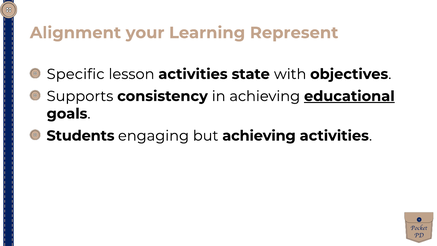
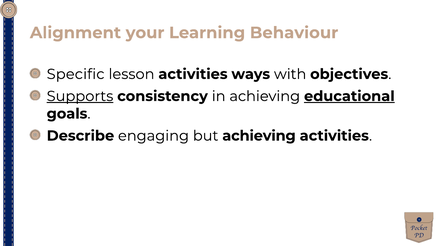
Represent: Represent -> Behaviour
state: state -> ways
Supports underline: none -> present
Students: Students -> Describe
